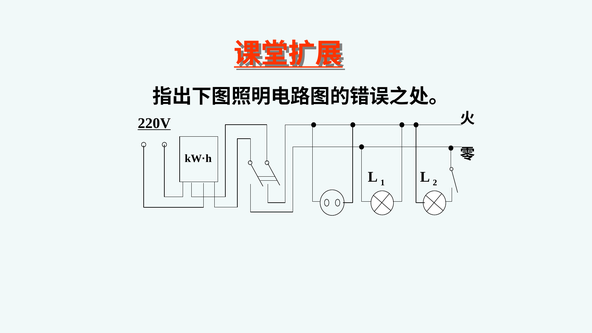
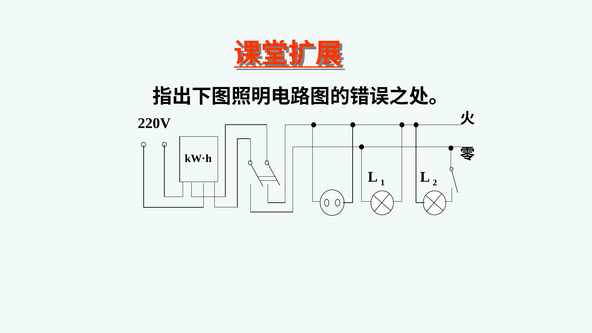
220V underline: present -> none
